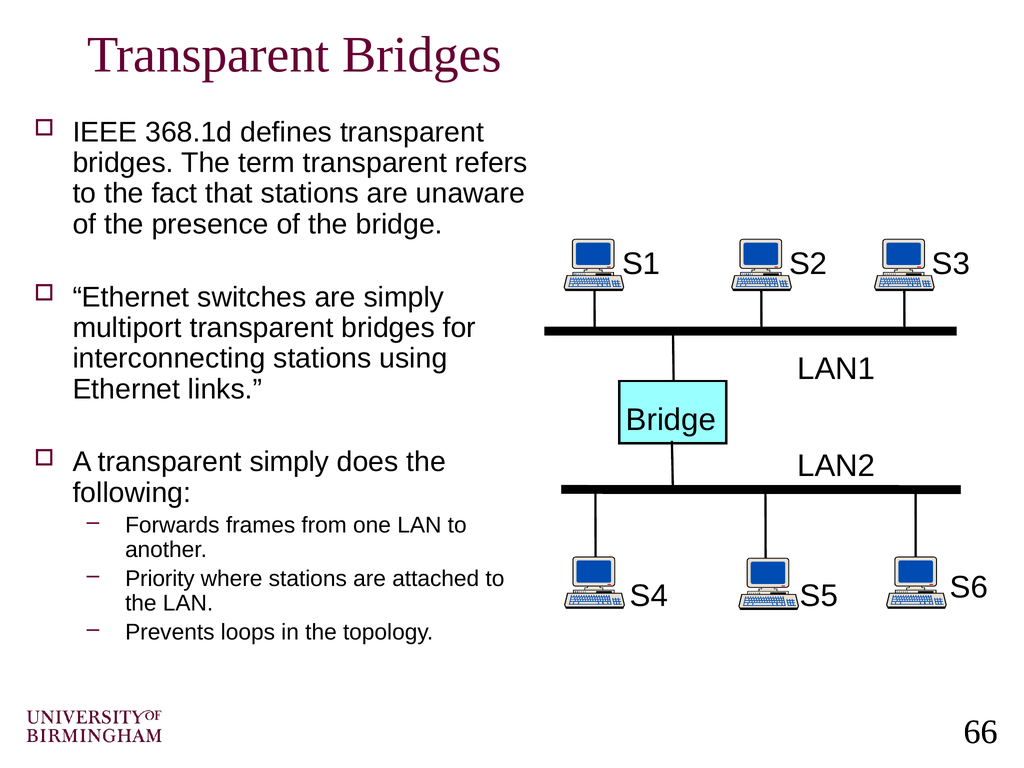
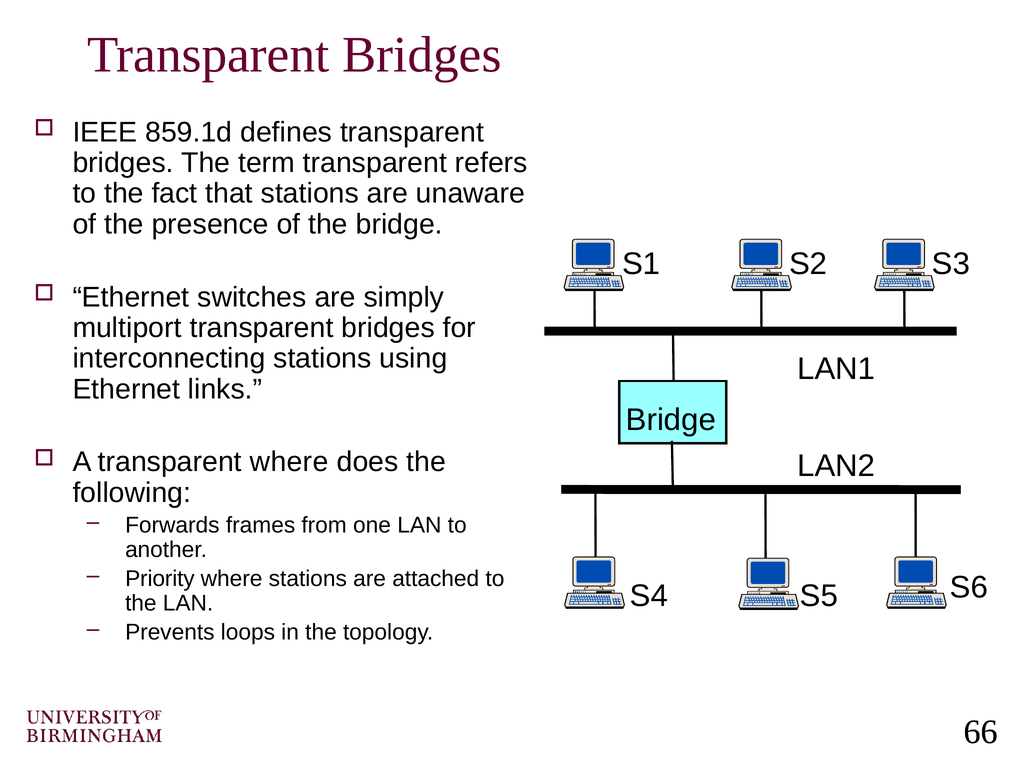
368.1d: 368.1d -> 859.1d
transparent simply: simply -> where
